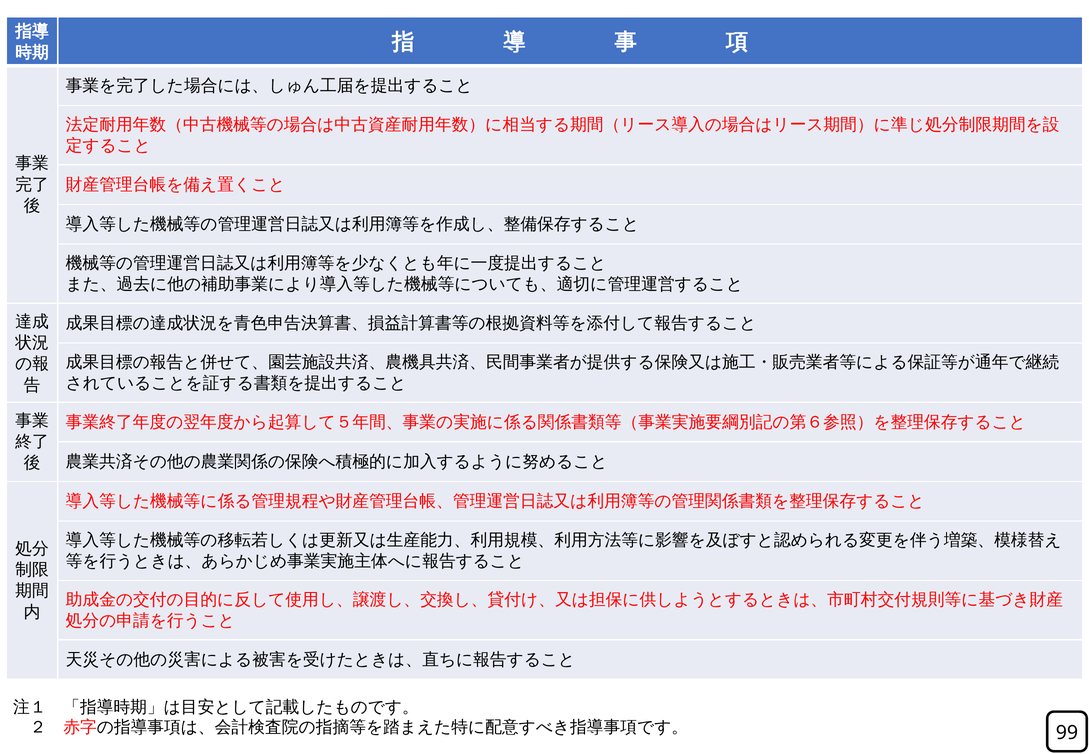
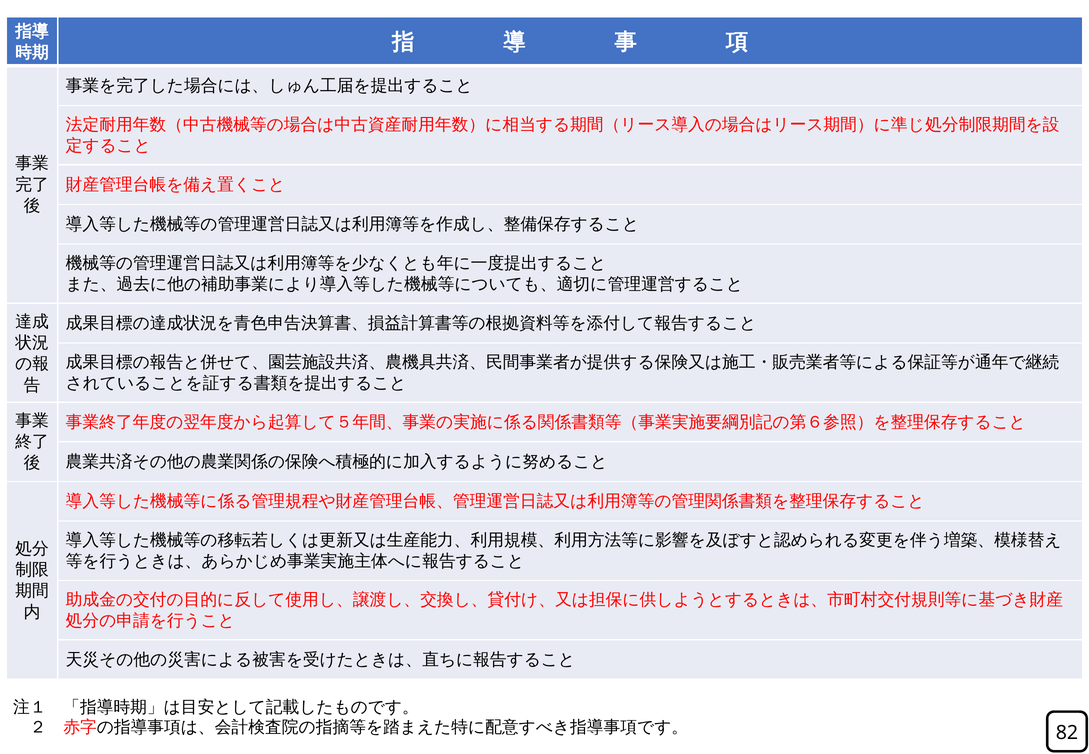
99: 99 -> 82
